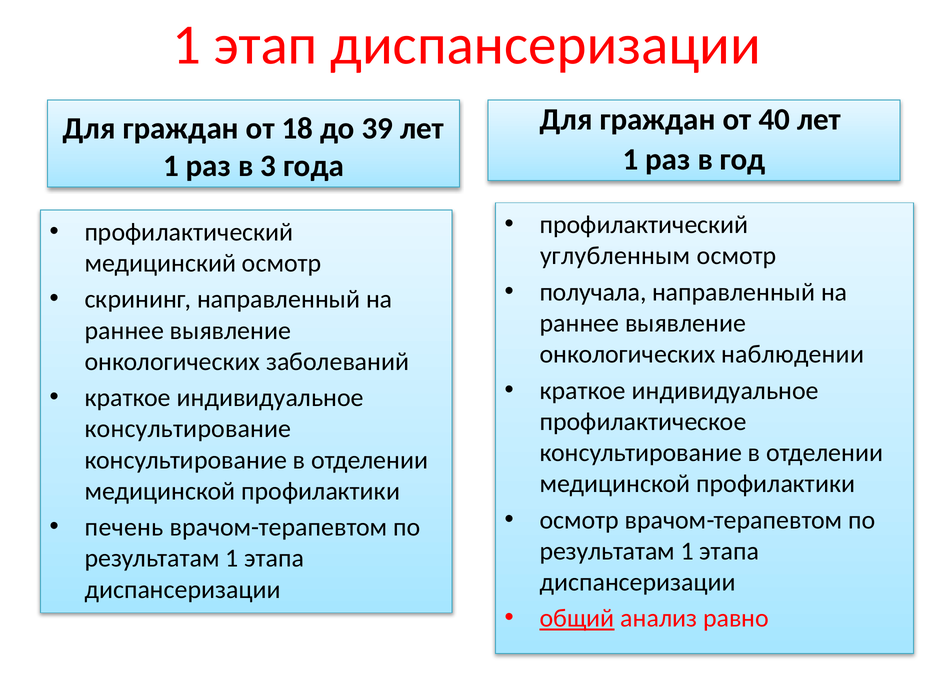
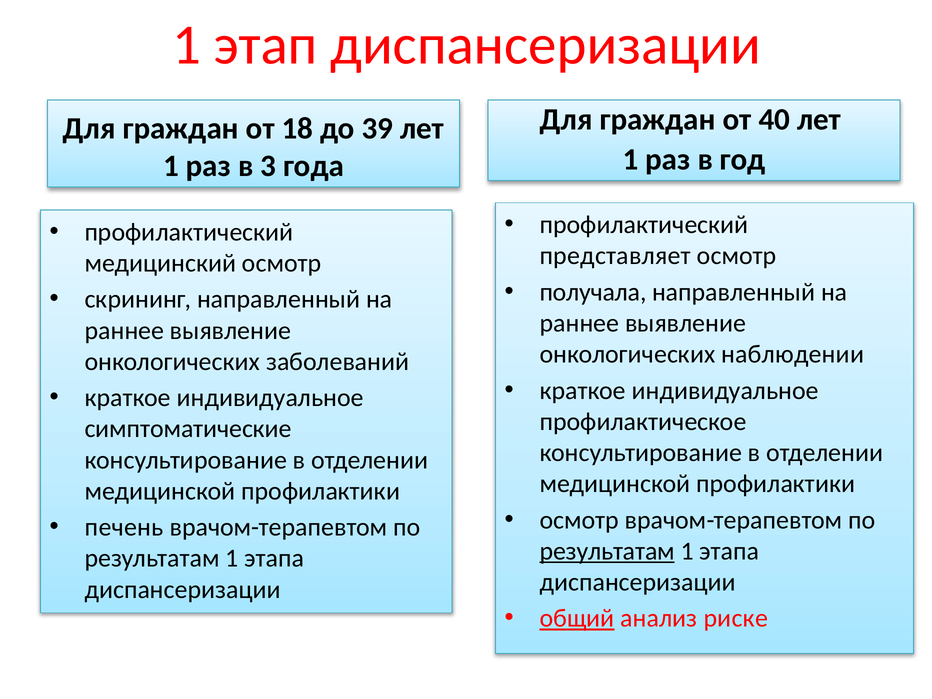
углубленным: углубленным -> представляет
консультирование at (188, 429): консультирование -> симптоматические
результатам at (607, 551) underline: none -> present
равно: равно -> риске
